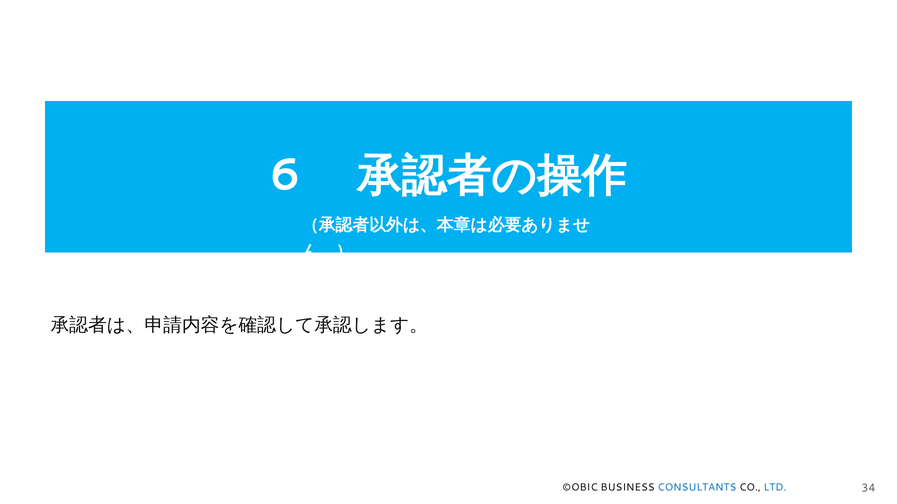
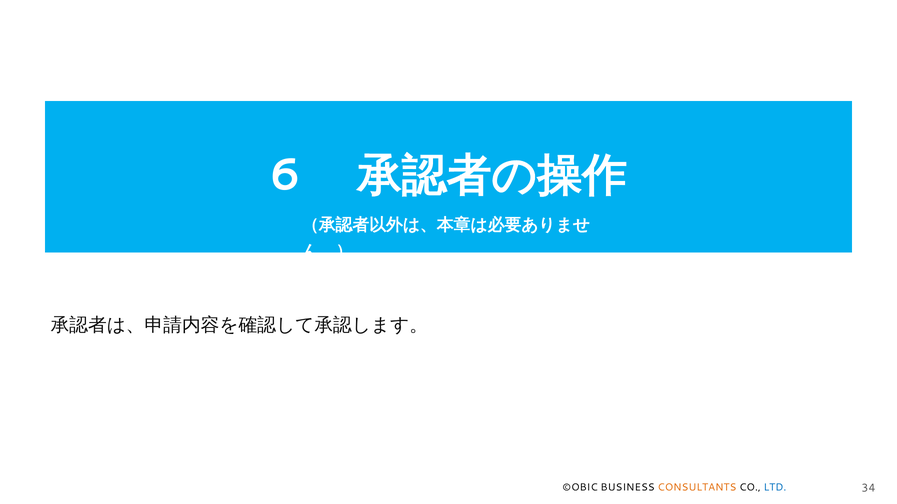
CONSULTANTS colour: blue -> orange
